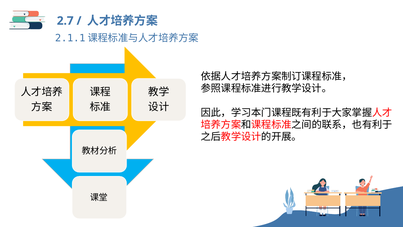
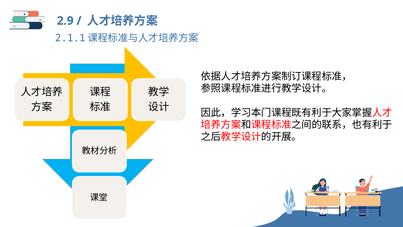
2.7: 2.7 -> 2.9
